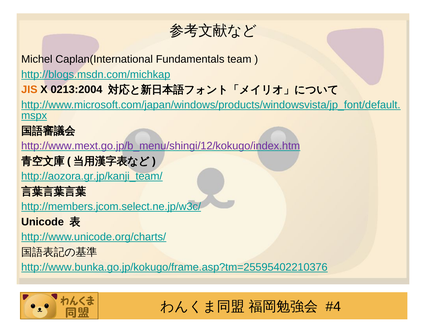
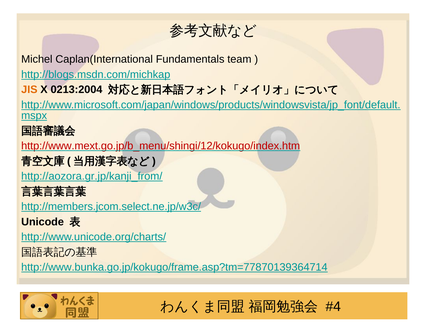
http://www.mext.go.jp/b_menu/shingi/12/kokugo/index.htm colour: purple -> red
http://aozora.gr.jp/kanji_team/: http://aozora.gr.jp/kanji_team/ -> http://aozora.gr.jp/kanji_from/
http://www.bunka.go.jp/kokugo/frame.asp?tm=25595402210376: http://www.bunka.go.jp/kokugo/frame.asp?tm=25595402210376 -> http://www.bunka.go.jp/kokugo/frame.asp?tm=77870139364714
